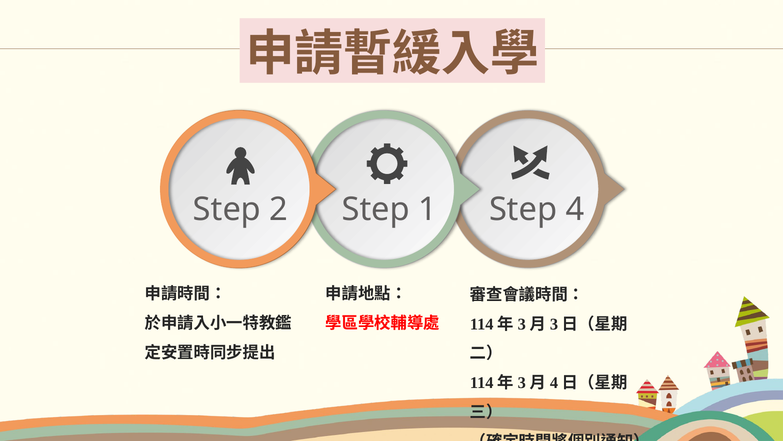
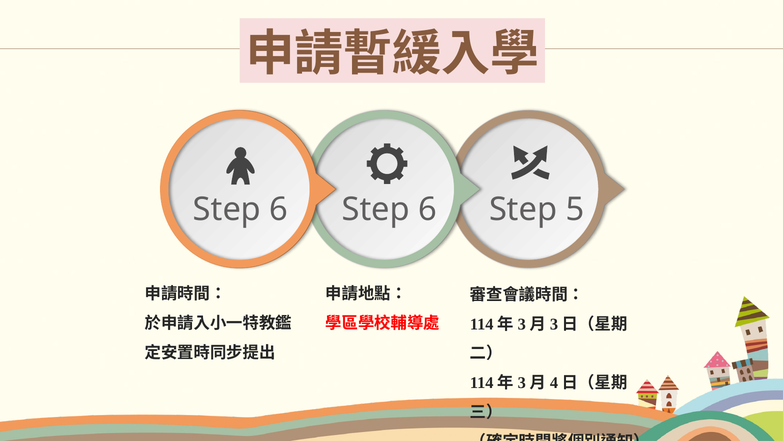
2 at (279, 209): 2 -> 6
1 at (428, 209): 1 -> 6
4: 4 -> 5
